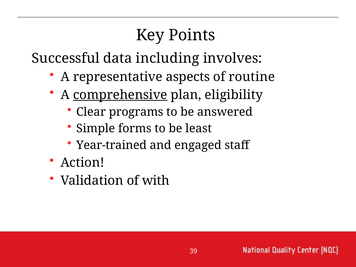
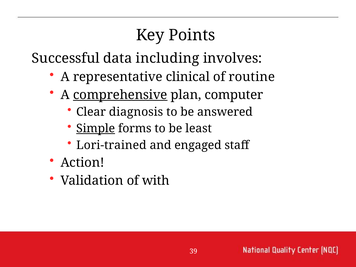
aspects: aspects -> clinical
eligibility: eligibility -> computer
programs: programs -> diagnosis
Simple underline: none -> present
Year-trained: Year-trained -> Lori-trained
